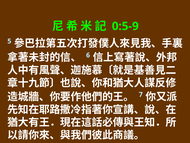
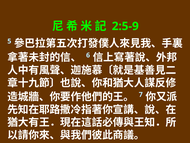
0:5-9: 0:5-9 -> 2:5-9
